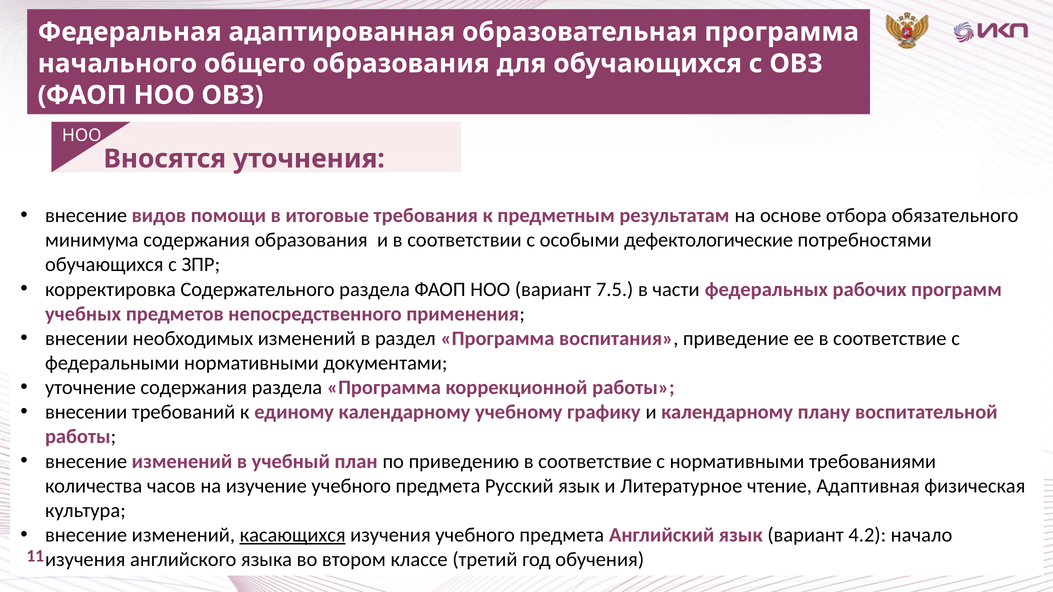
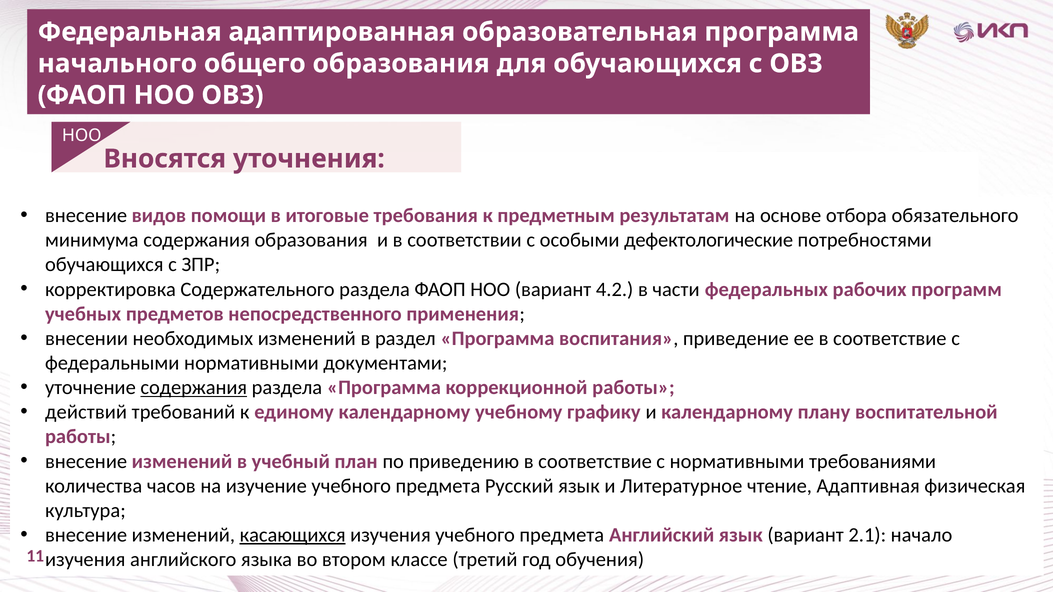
7.5: 7.5 -> 4.2
содержания at (194, 388) underline: none -> present
внесении at (86, 412): внесении -> действий
4.2: 4.2 -> 2.1
